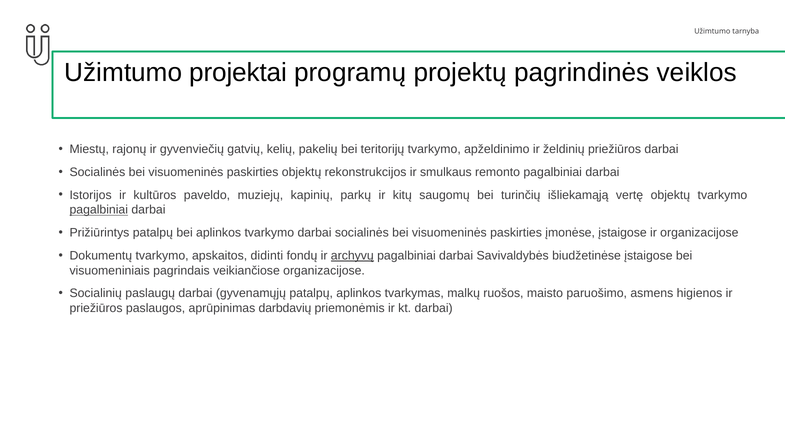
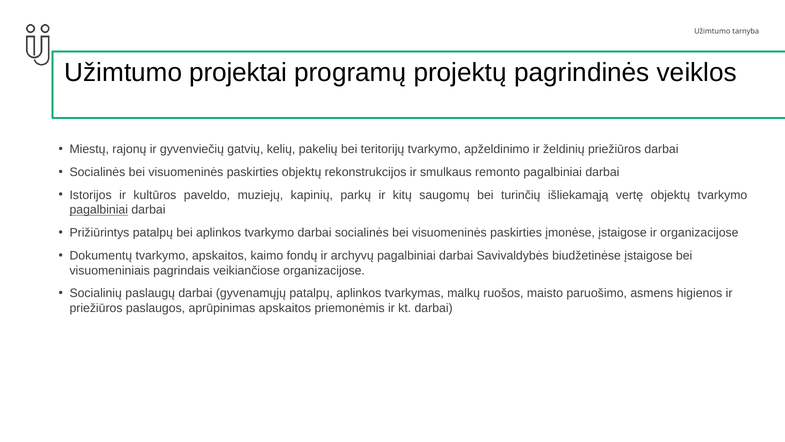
didinti: didinti -> kaimo
archyvų underline: present -> none
aprūpinimas darbdavių: darbdavių -> apskaitos
